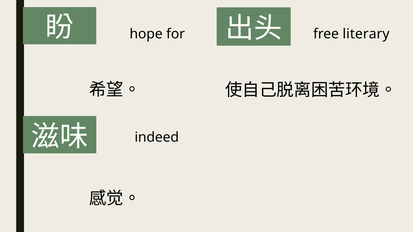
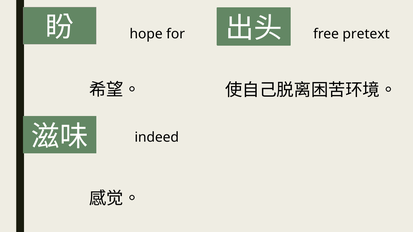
literary: literary -> pretext
